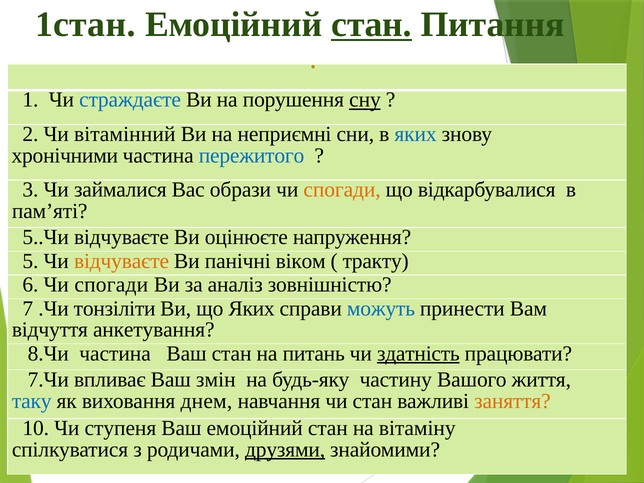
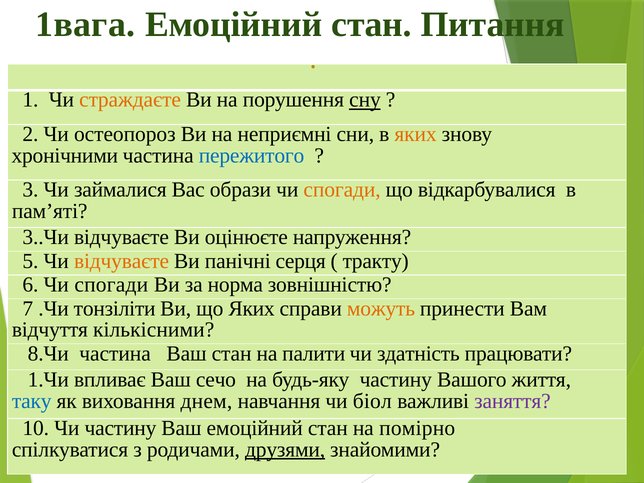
1стан: 1стан -> 1вага
стан at (372, 25) underline: present -> none
страждаєте colour: blue -> orange
вітамінний: вітамінний -> остеопороз
яких at (416, 134) colour: blue -> orange
5..Чи: 5..Чи -> 3..Чи
віком: віком -> серця
аналіз: аналіз -> норма
можуть colour: blue -> orange
анкетування: анкетування -> кількісними
питань: питань -> палити
здатність underline: present -> none
7.Чи: 7.Чи -> 1.Чи
змін: змін -> сечо
чи стан: стан -> біол
заняття colour: orange -> purple
Чи ступеня: ступеня -> частину
вітаміну: вітаміну -> помірно
